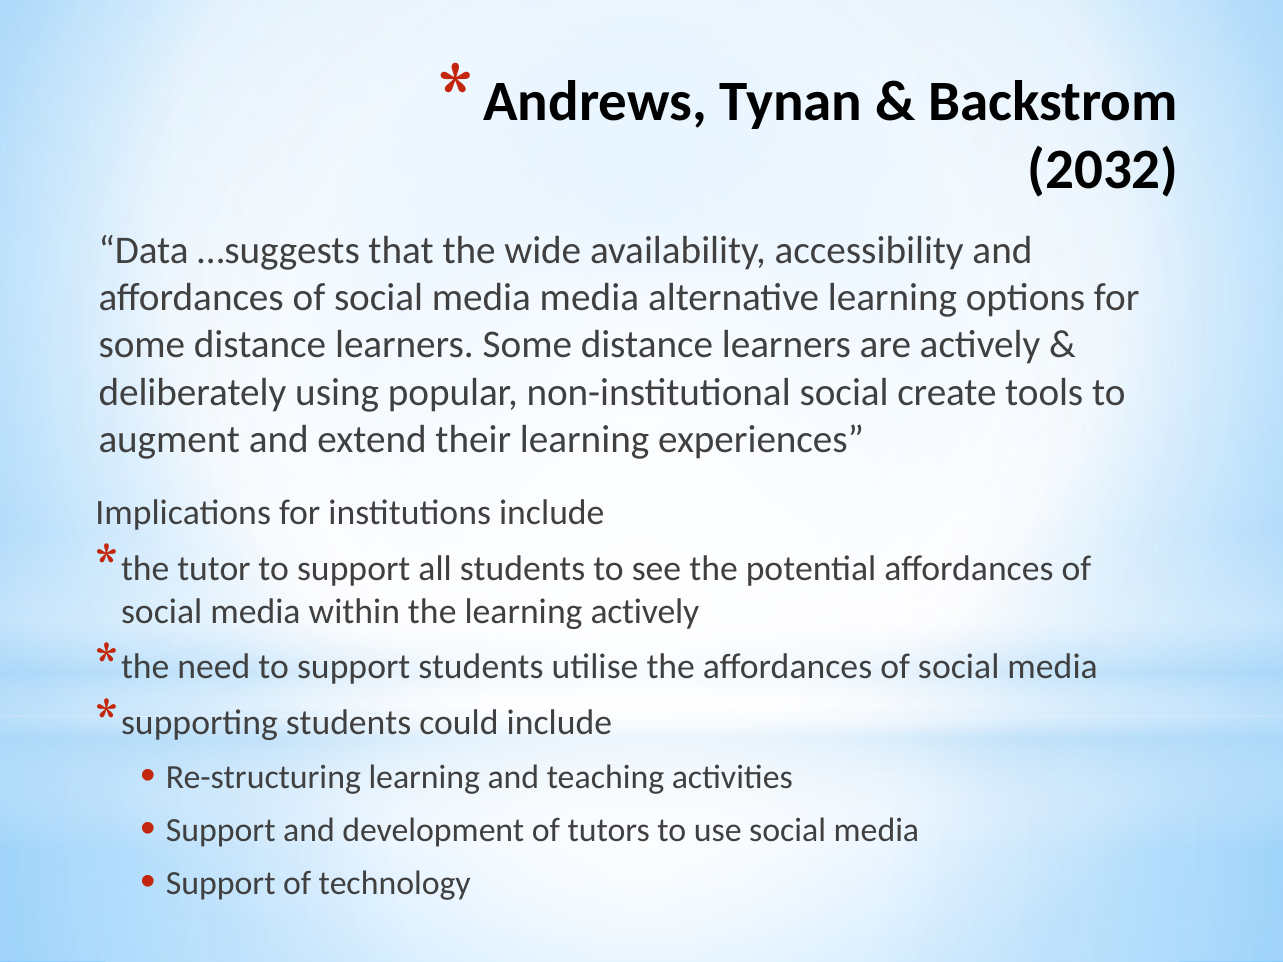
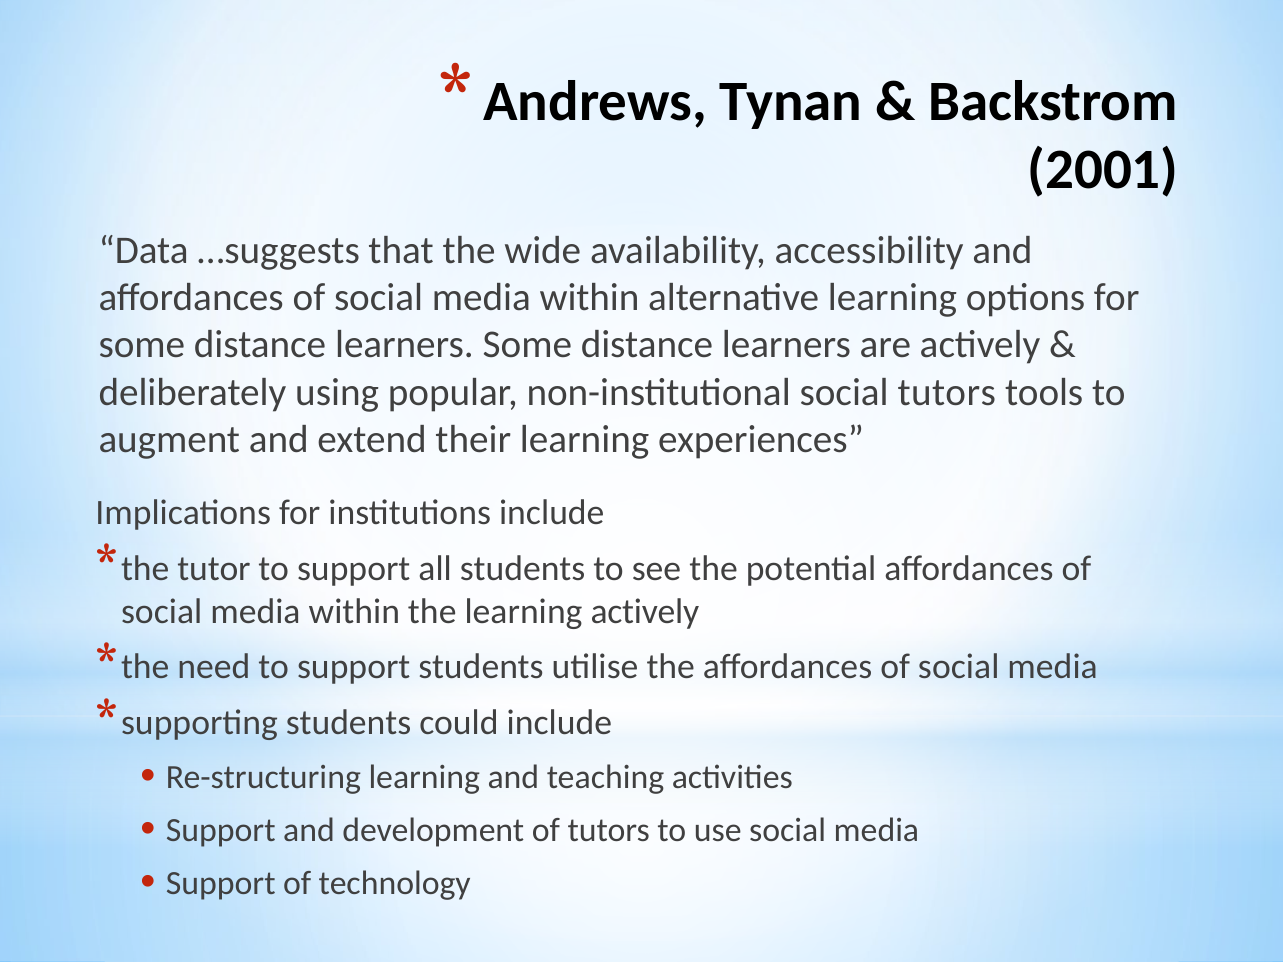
2032: 2032 -> 2001
media at (589, 298): media -> within
social create: create -> tutors
